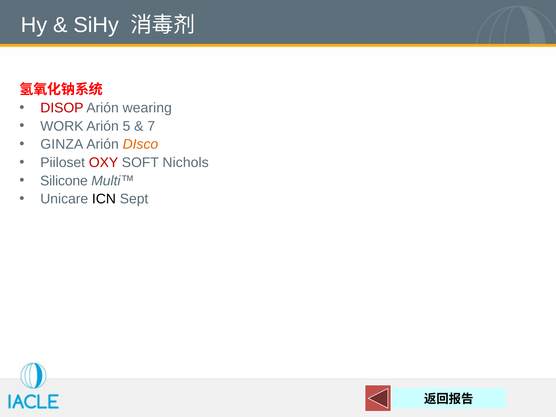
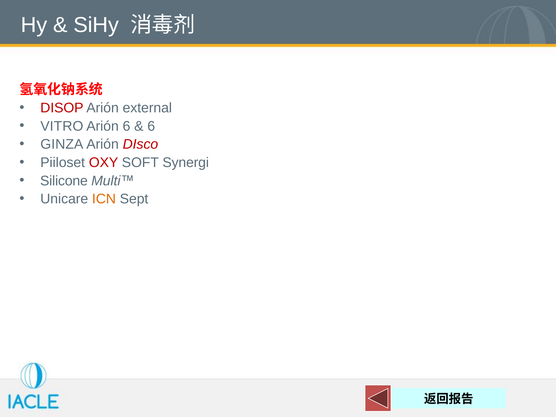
wearing: wearing -> external
WORK: WORK -> VITRO
Arión 5: 5 -> 6
7 at (151, 126): 7 -> 6
DIsco colour: orange -> red
Nichols: Nichols -> Synergi
ICN colour: black -> orange
